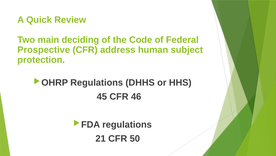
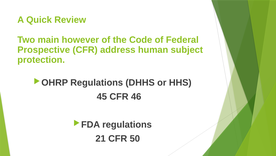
deciding: deciding -> however
